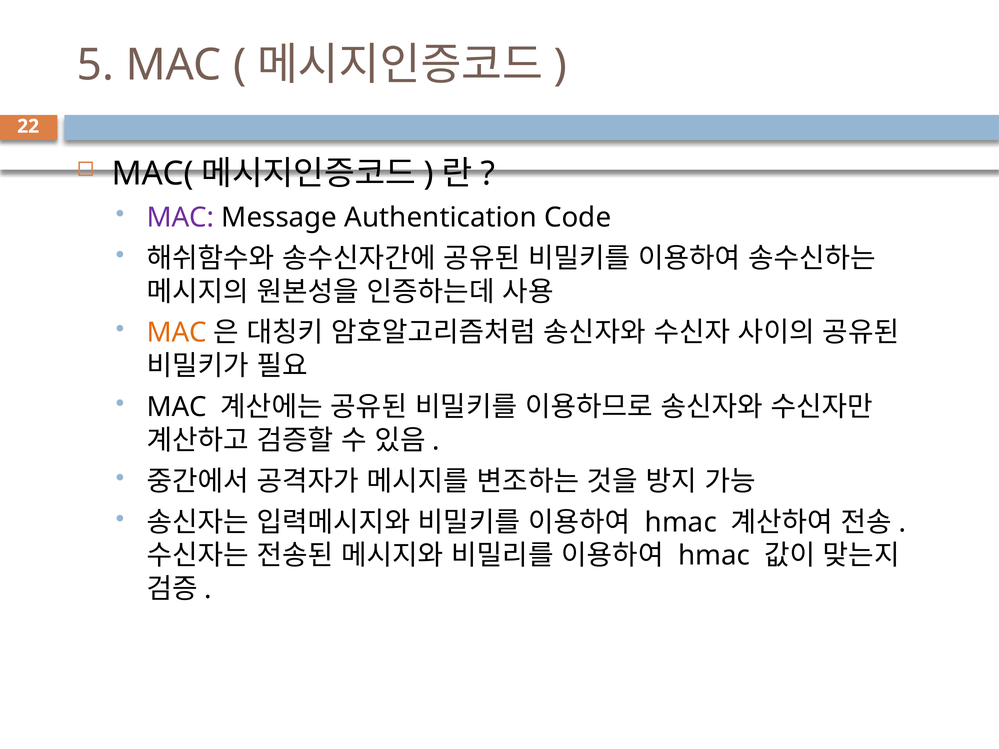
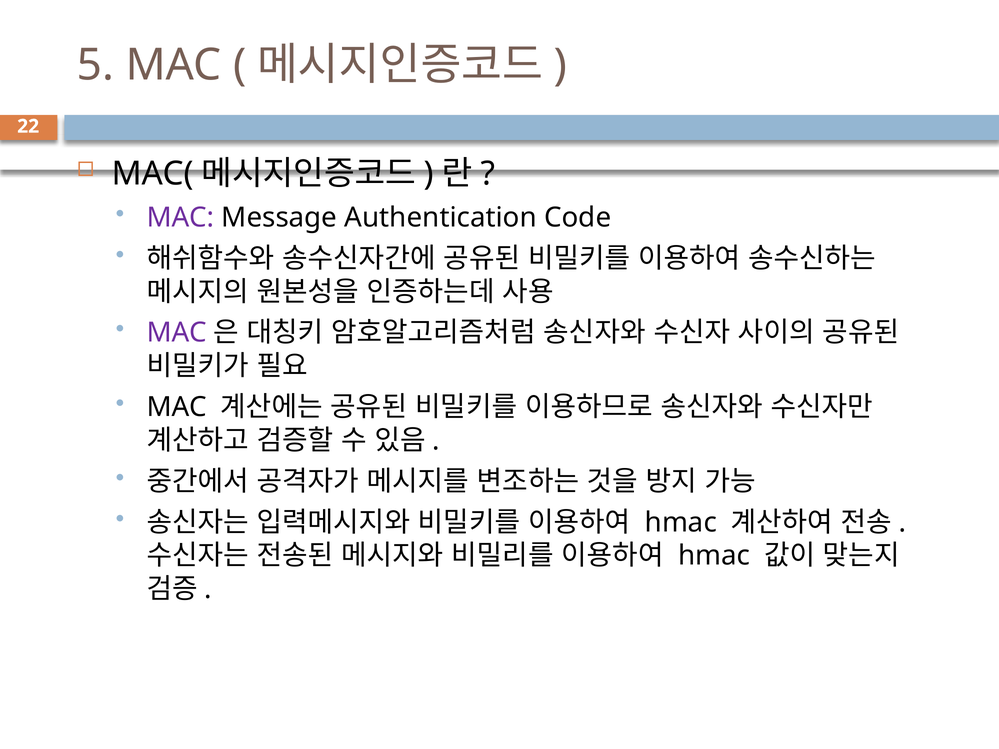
MAC at (177, 333) colour: orange -> purple
